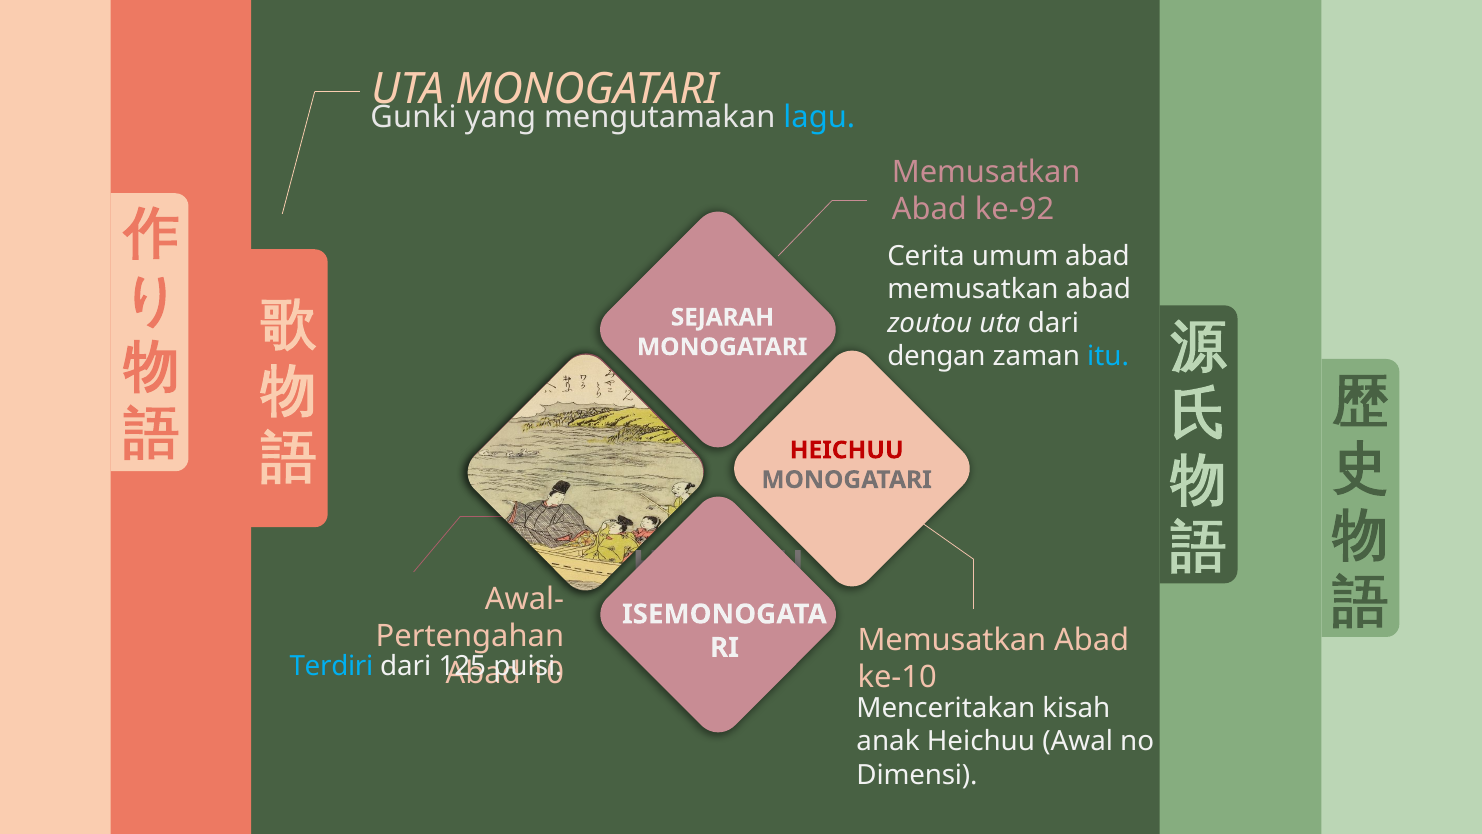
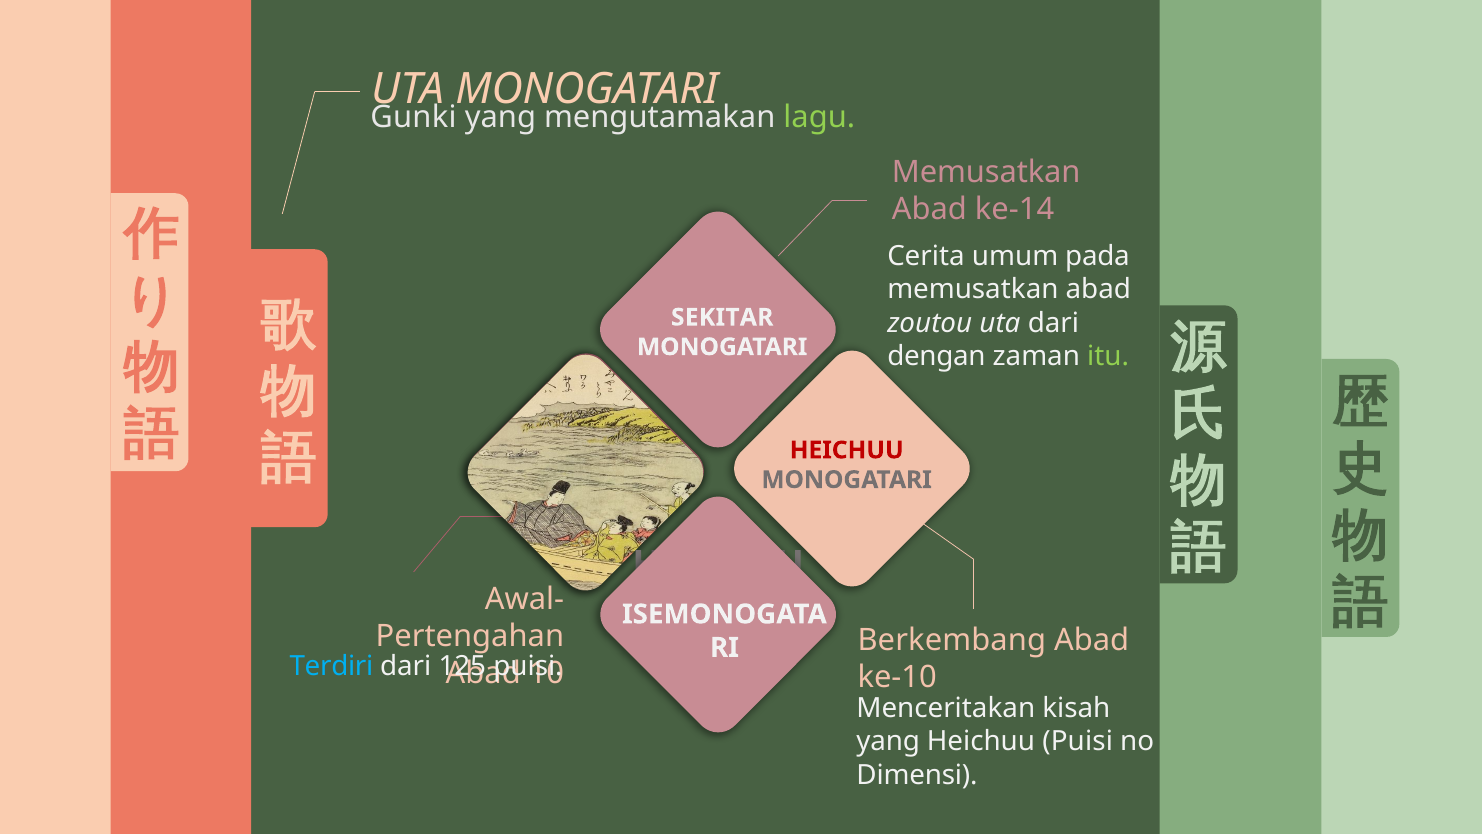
lagu colour: light blue -> light green
ke-92: ke-92 -> ke-14
umum abad: abad -> pada
SEJARAH: SEJARAH -> SEKITAR
itu colour: light blue -> light green
Memusatkan at (952, 640): Memusatkan -> Berkembang
anak at (888, 741): anak -> yang
Heichuu Awal: Awal -> Puisi
